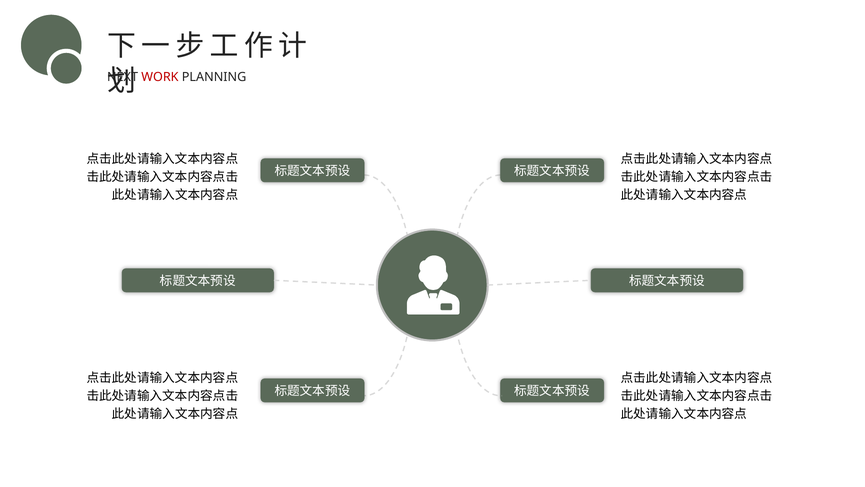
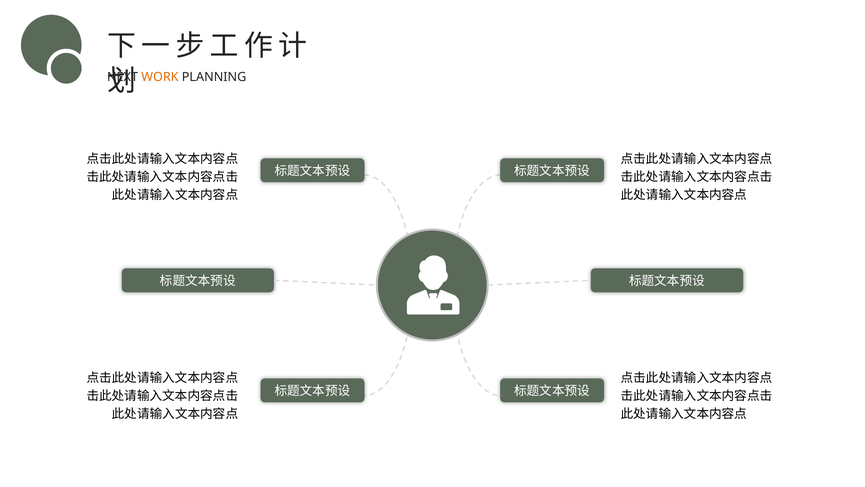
WORK colour: red -> orange
